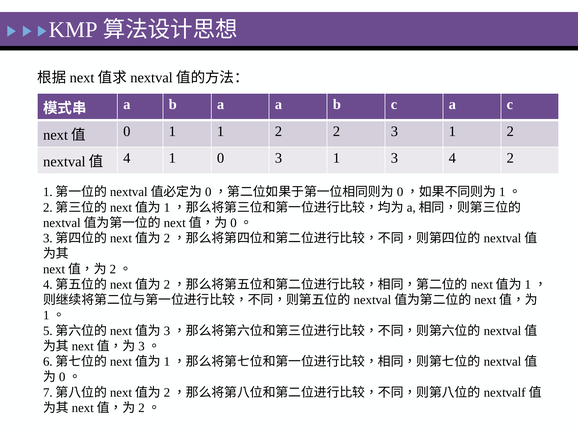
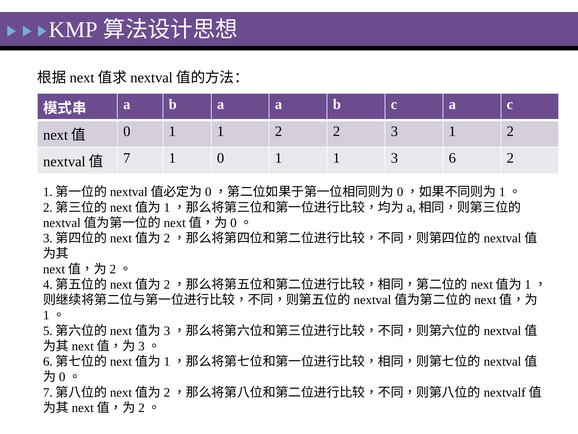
4 at (127, 158): 4 -> 7
1 0 3: 3 -> 1
3 4: 4 -> 6
